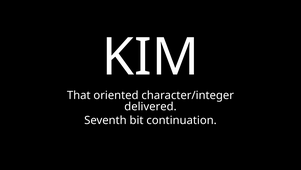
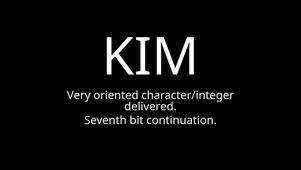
That: That -> Very
